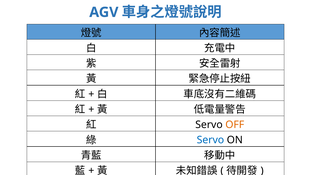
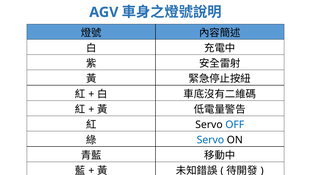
OFF colour: orange -> blue
